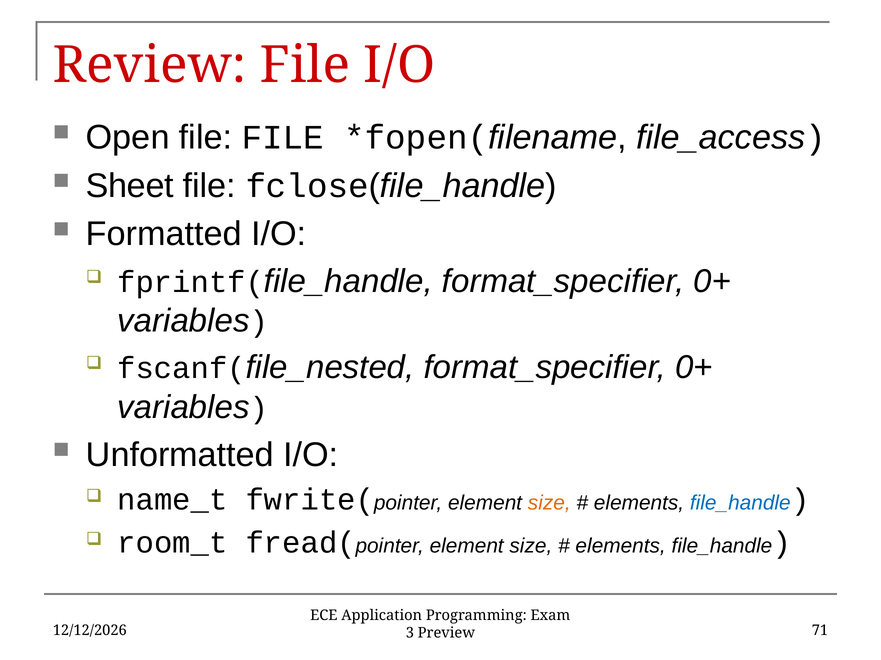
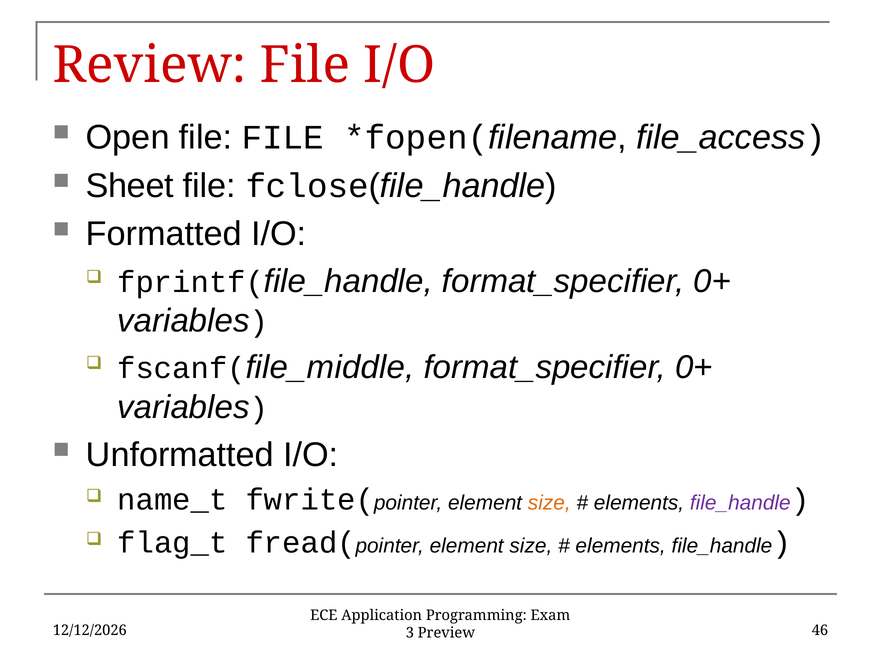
file_nested: file_nested -> file_middle
file_handle at (740, 504) colour: blue -> purple
room_t: room_t -> flag_t
71: 71 -> 46
